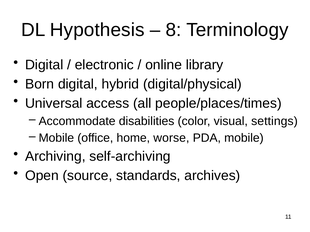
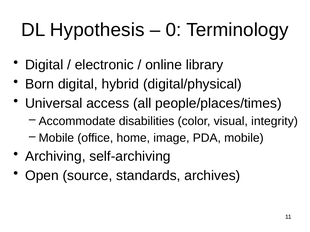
8: 8 -> 0
settings: settings -> integrity
worse: worse -> image
